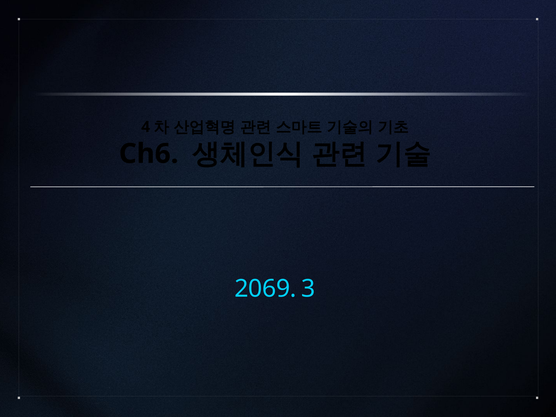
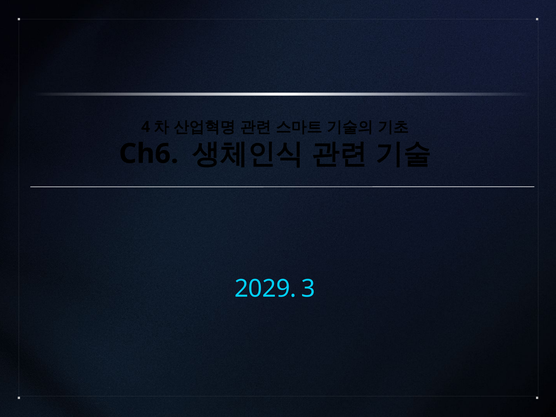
2069: 2069 -> 2029
